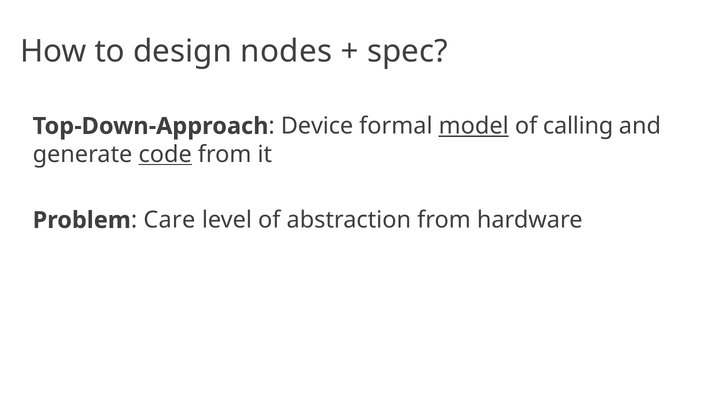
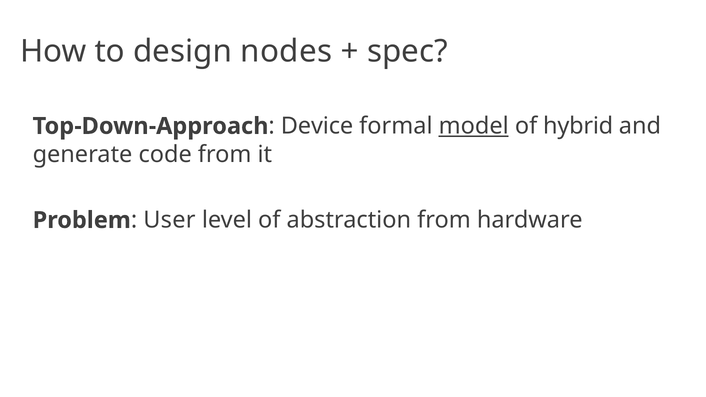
calling: calling -> hybrid
code underline: present -> none
Care: Care -> User
